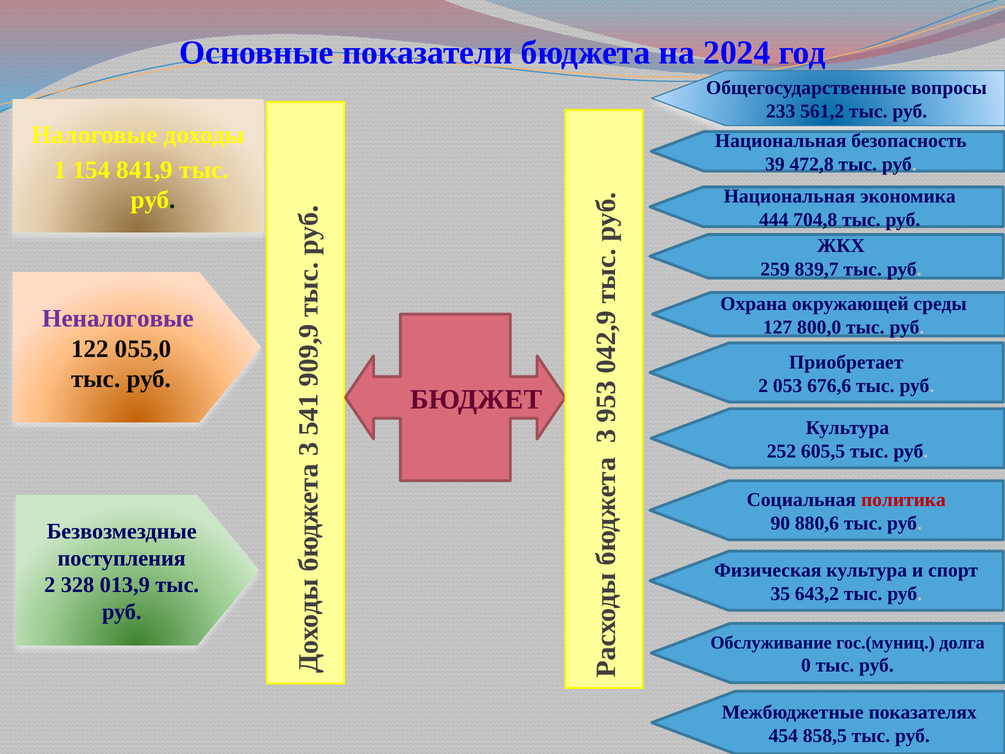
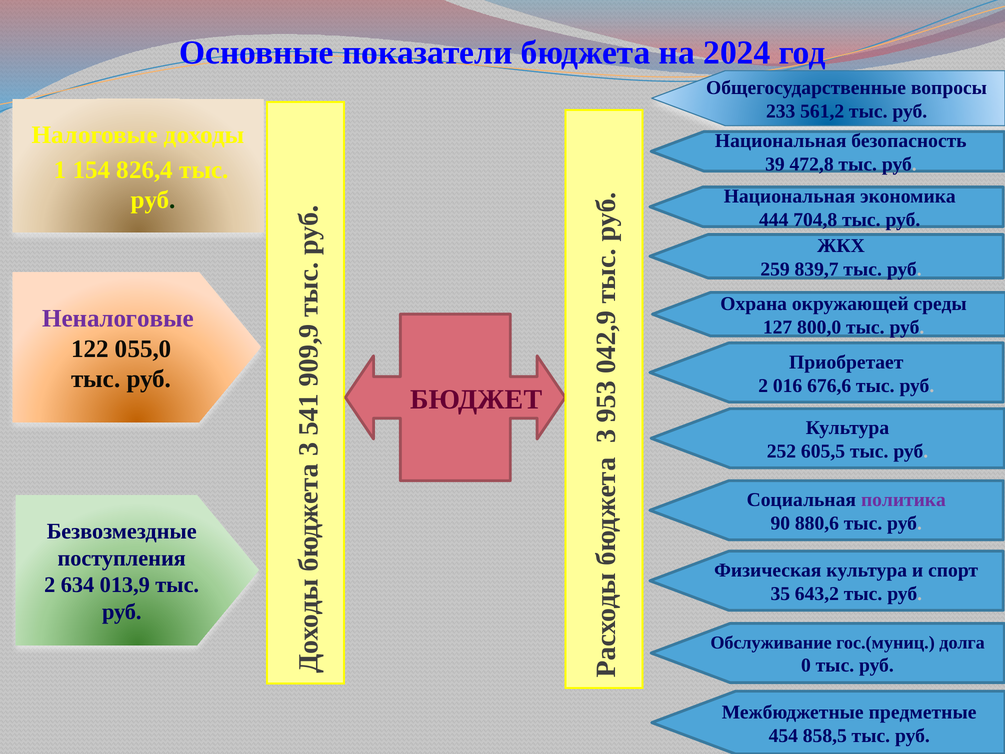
841,9: 841,9 -> 826,4
053: 053 -> 016
политика colour: red -> purple
328: 328 -> 634
показателях: показателях -> предметные
